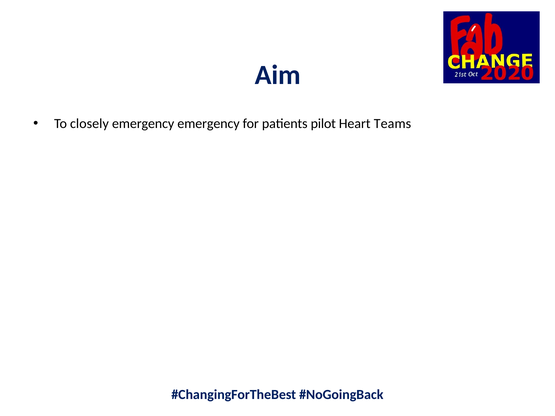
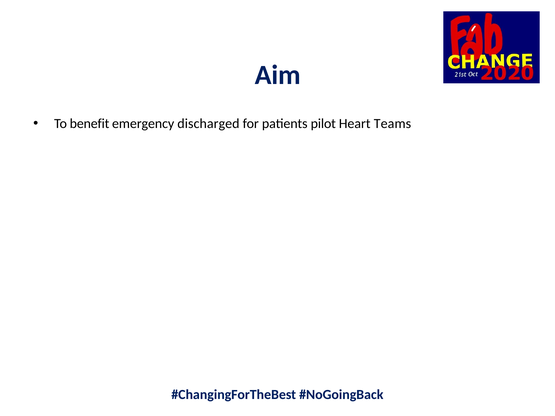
closely: closely -> benefit
emergency emergency: emergency -> discharged
